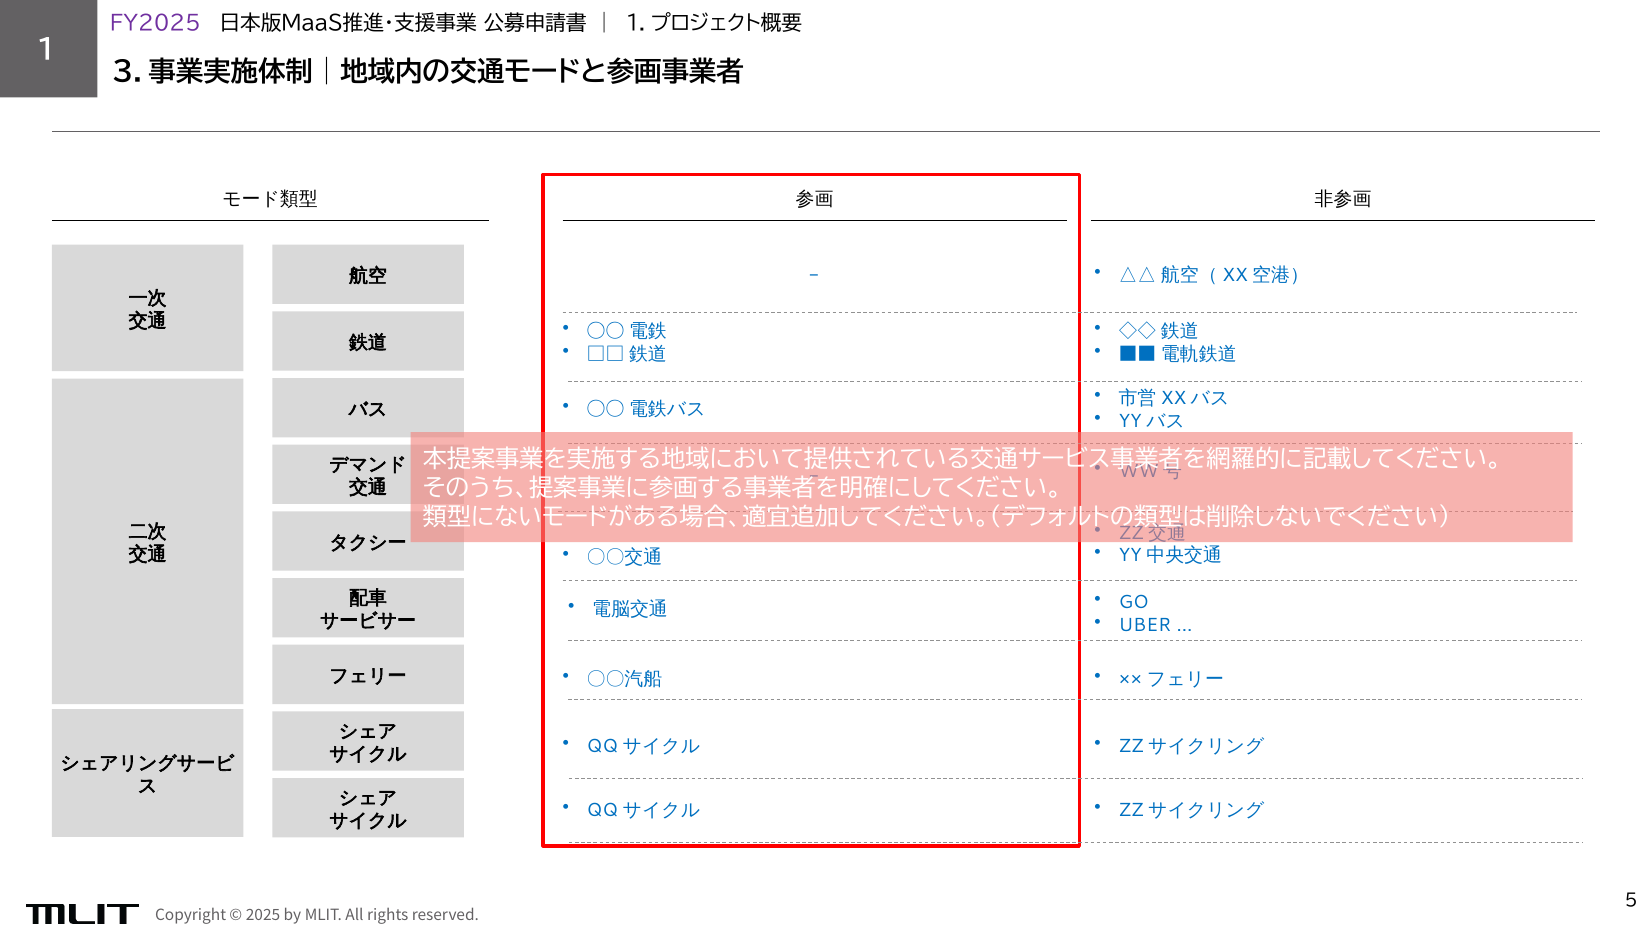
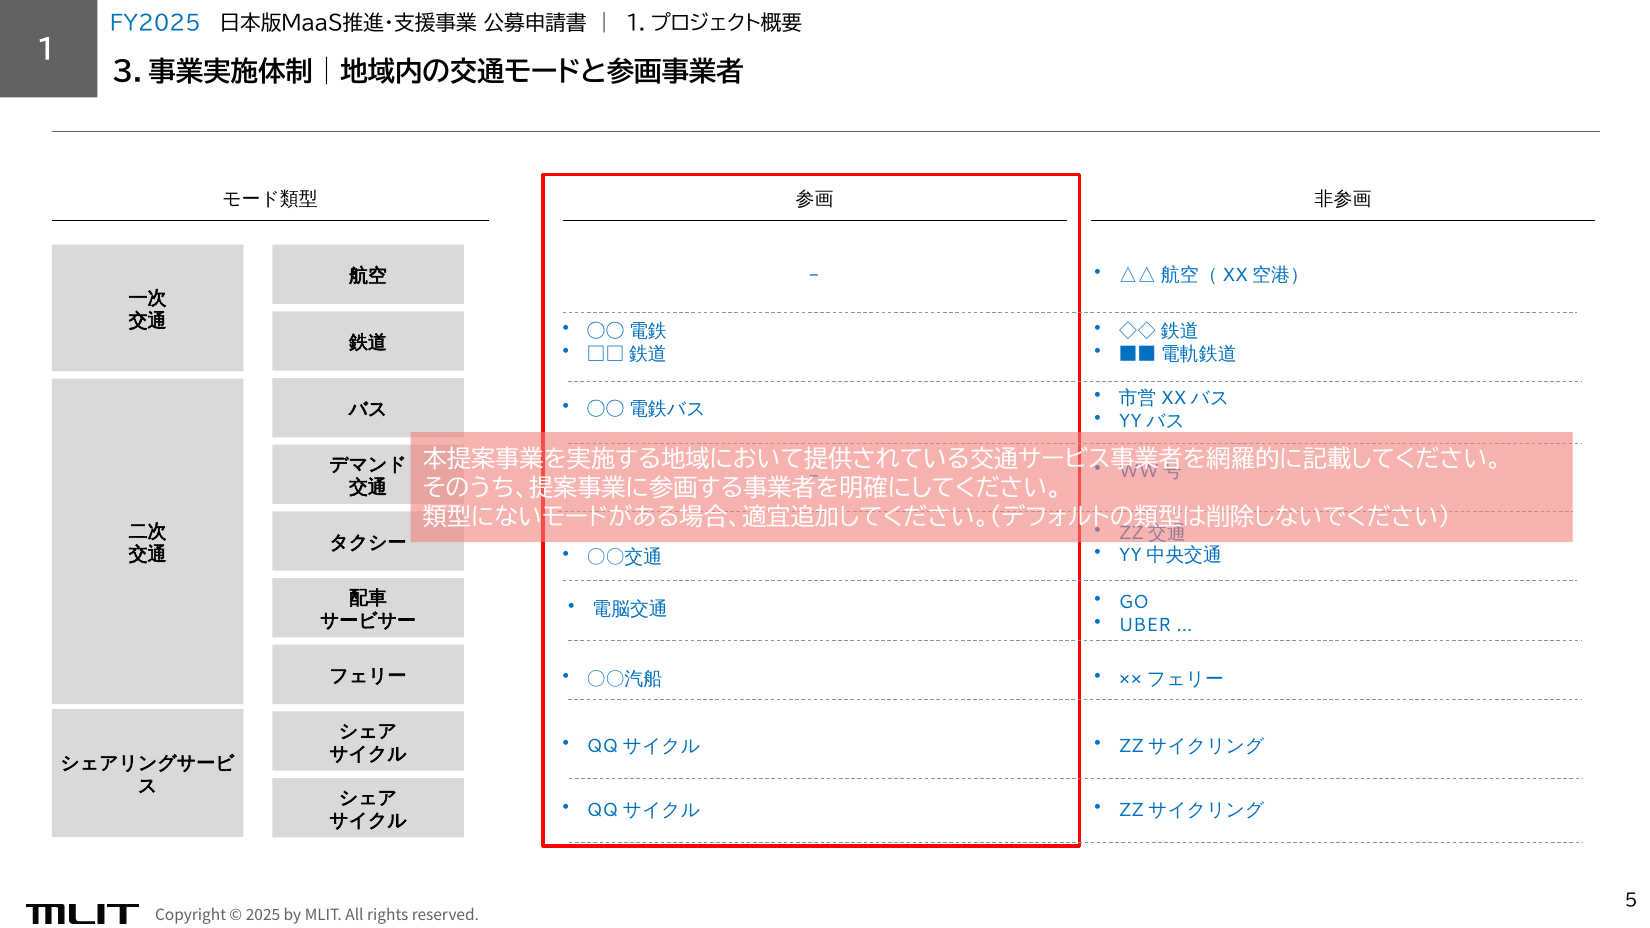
FY2025 colour: purple -> blue
